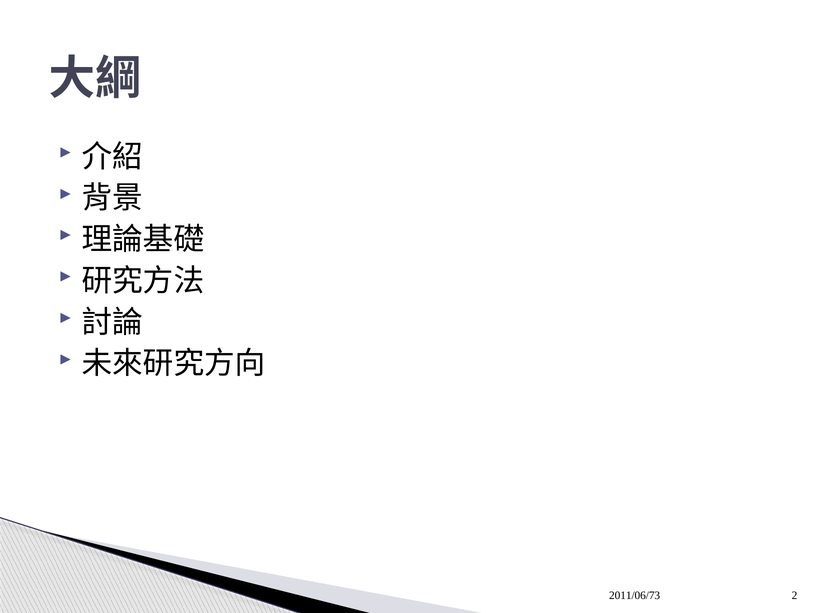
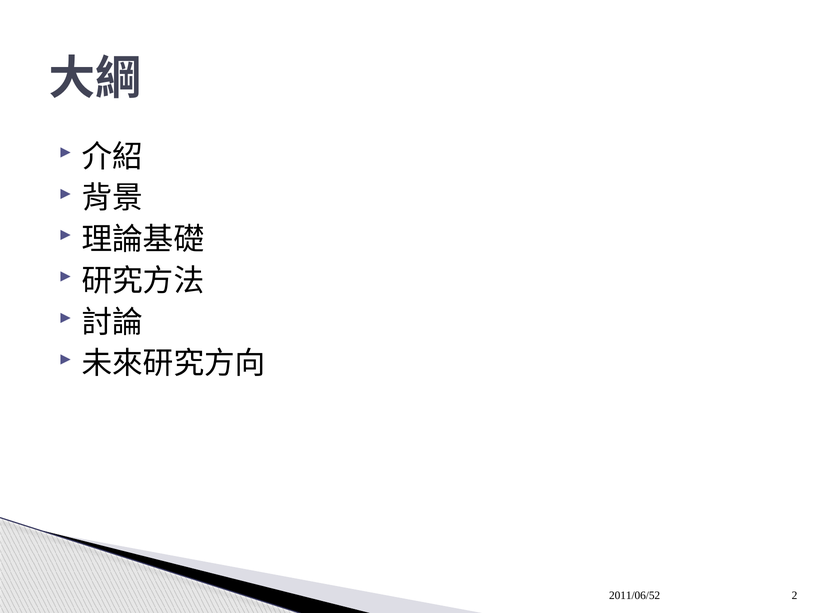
2011/06/73: 2011/06/73 -> 2011/06/52
